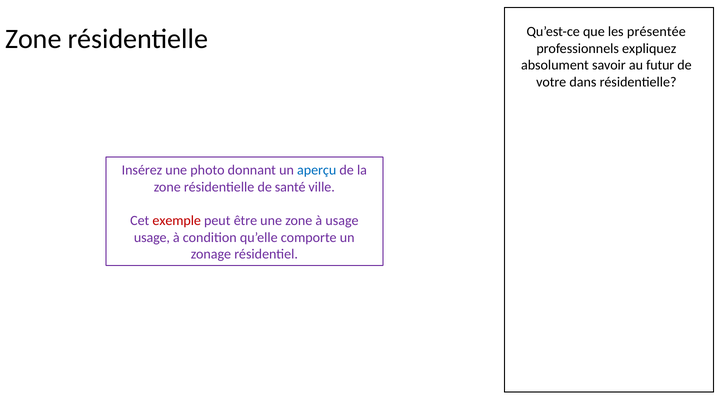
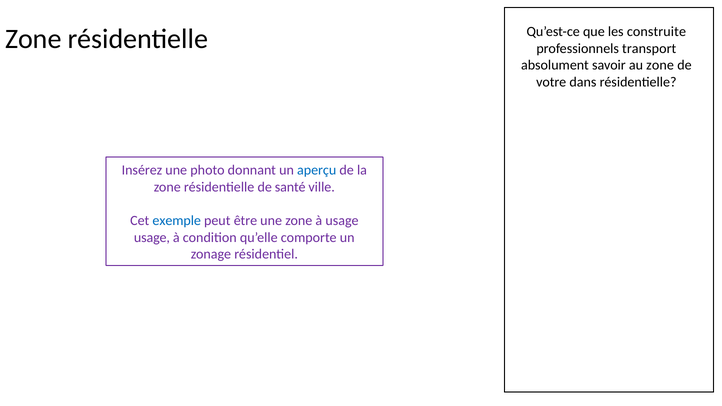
présentée: présentée -> construite
expliquez: expliquez -> transport
au futur: futur -> zone
exemple colour: red -> blue
